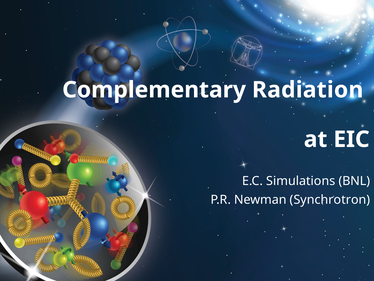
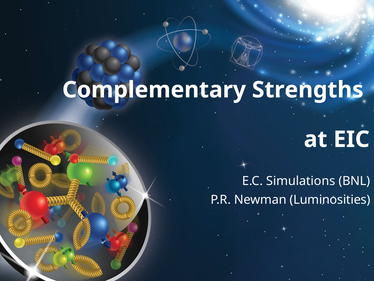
Radiation: Radiation -> Strengths
Synchrotron: Synchrotron -> Luminosities
